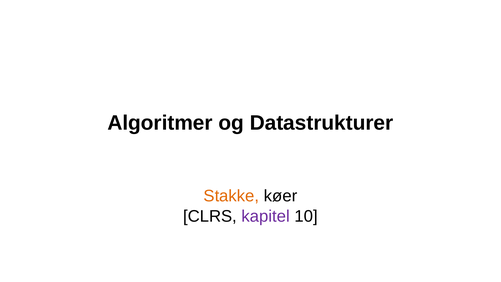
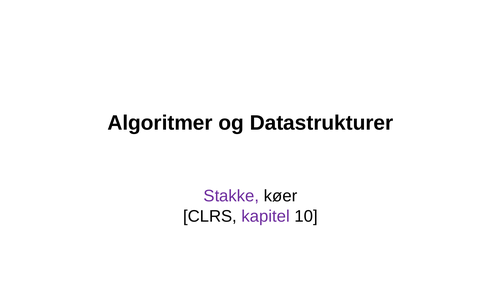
Stakke colour: orange -> purple
